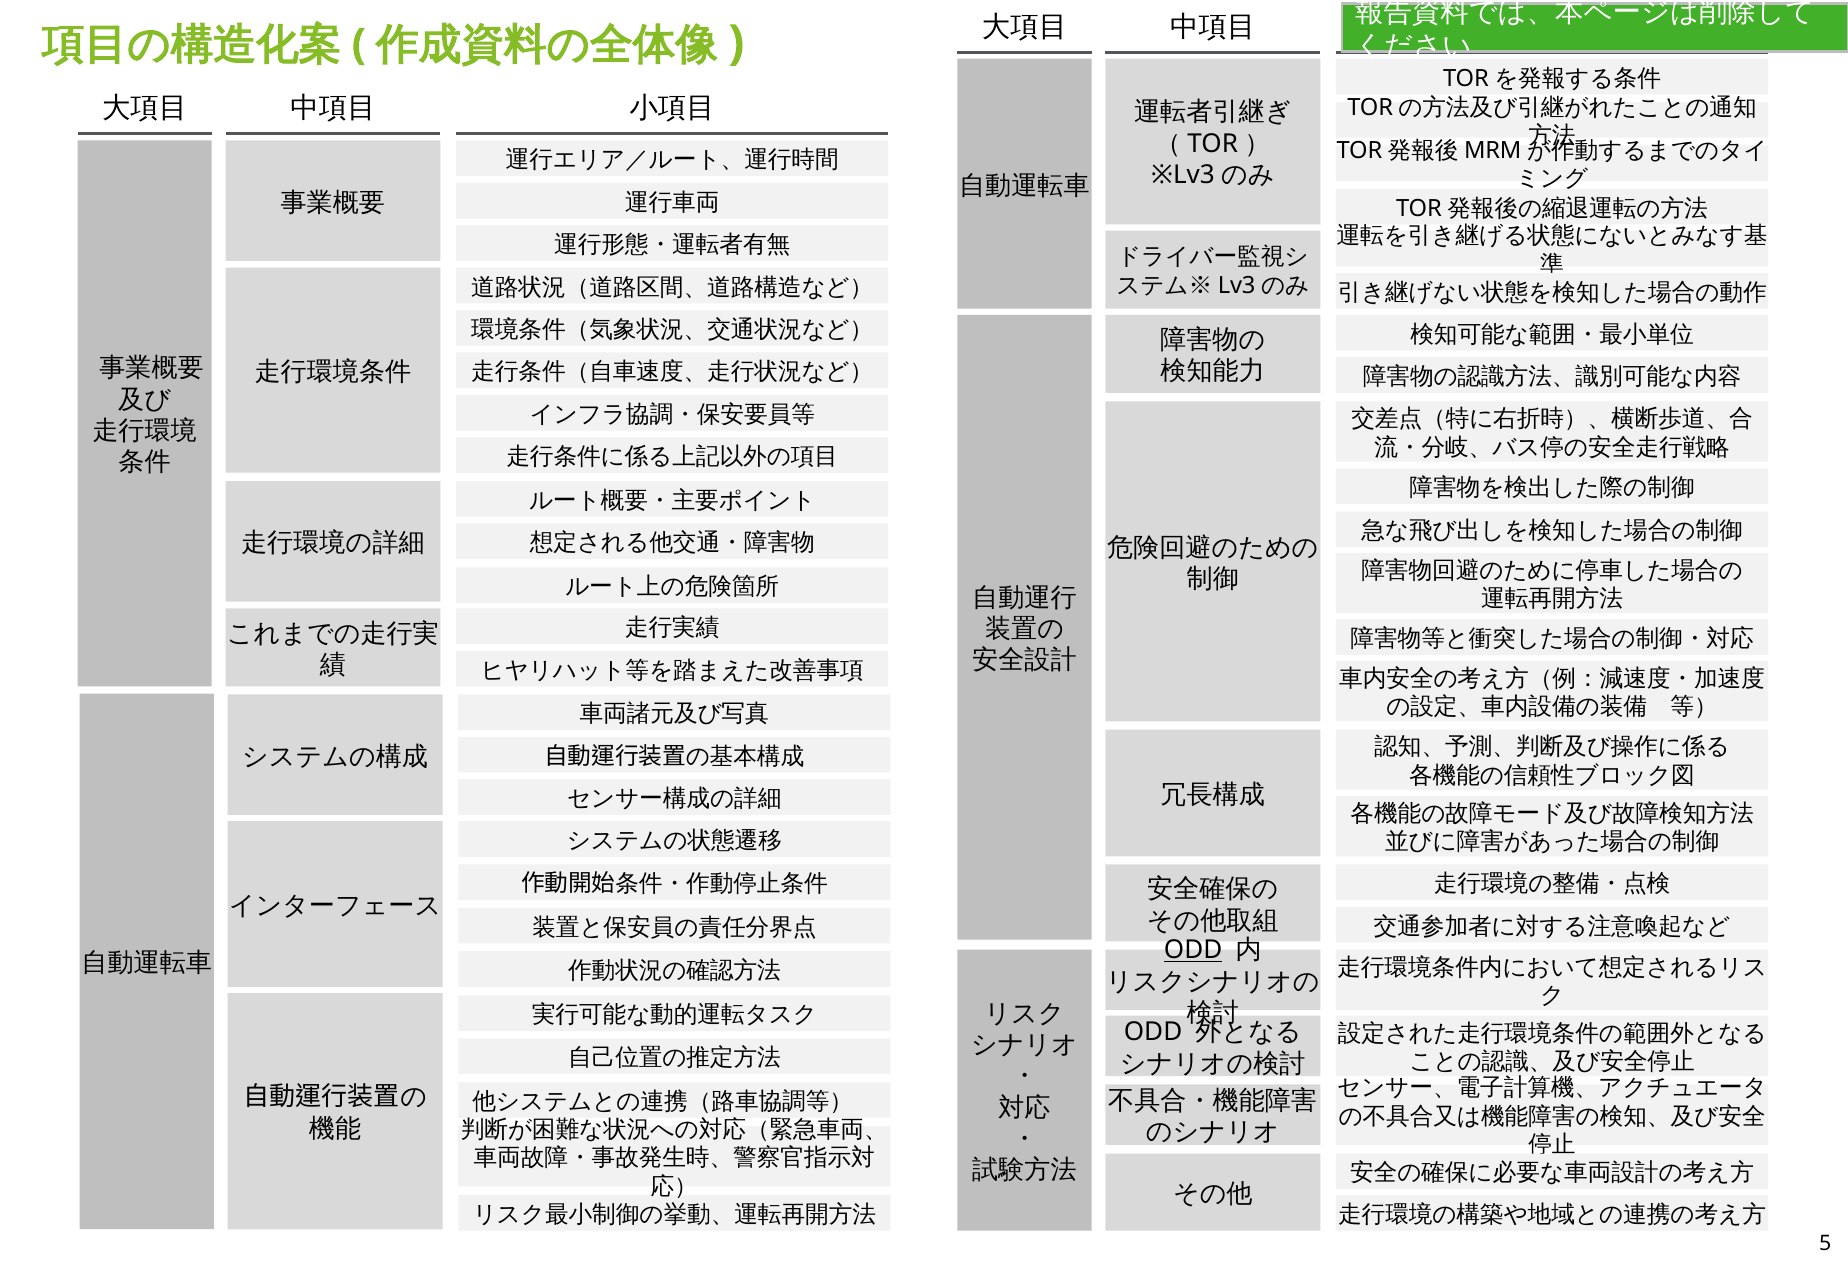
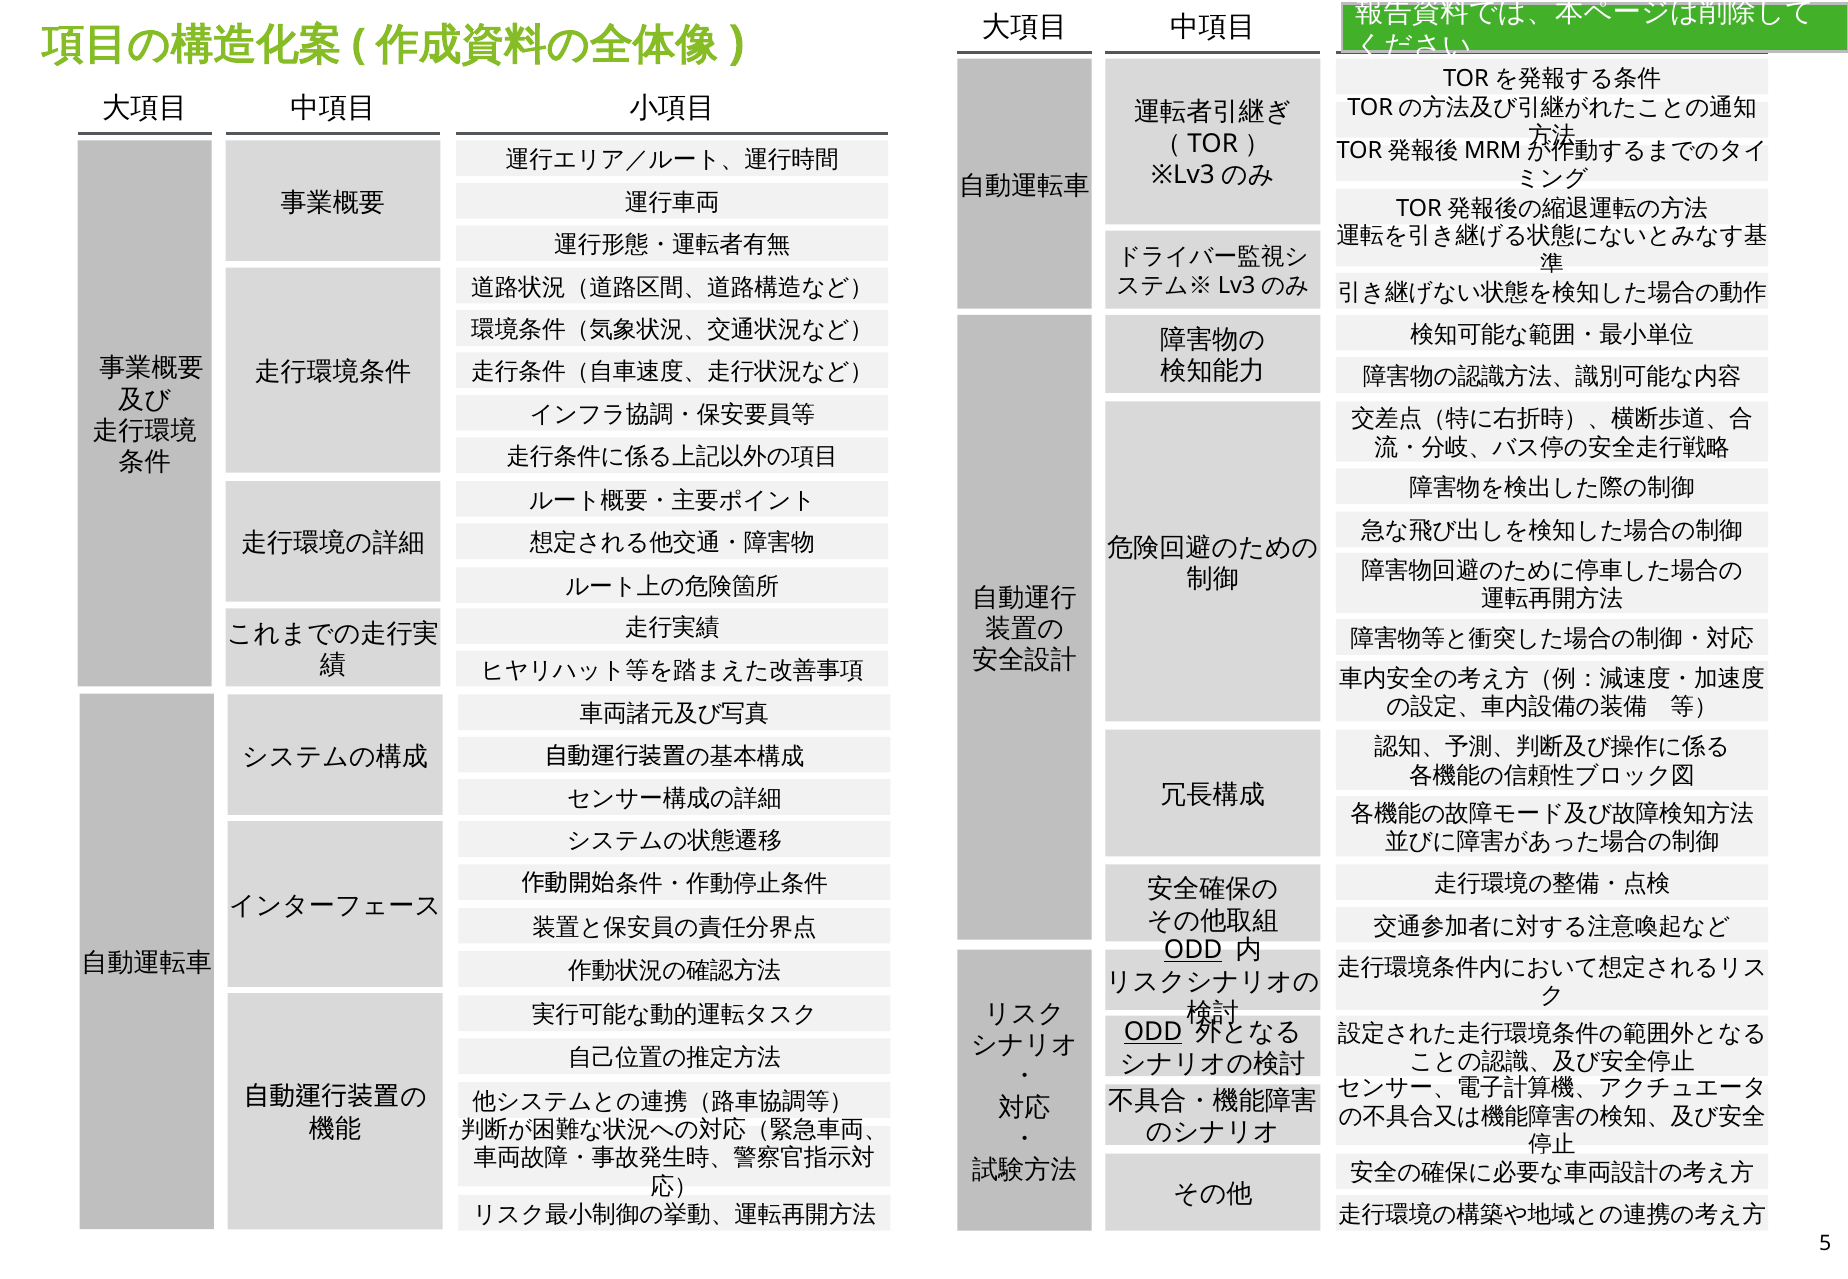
ODD at (1153, 1032) underline: none -> present
